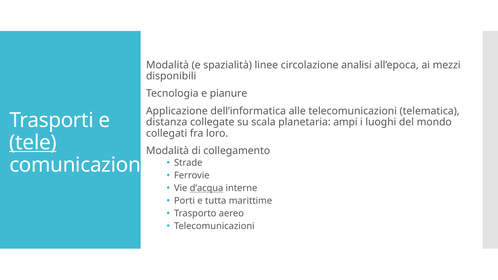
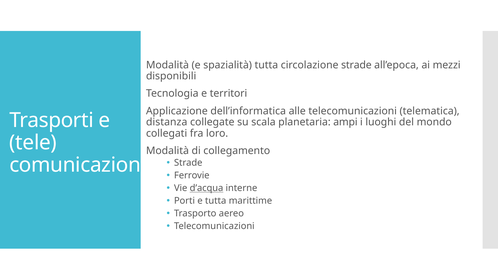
spazialità linee: linee -> tutta
circolazione analisi: analisi -> strade
pianure: pianure -> territori
tele underline: present -> none
